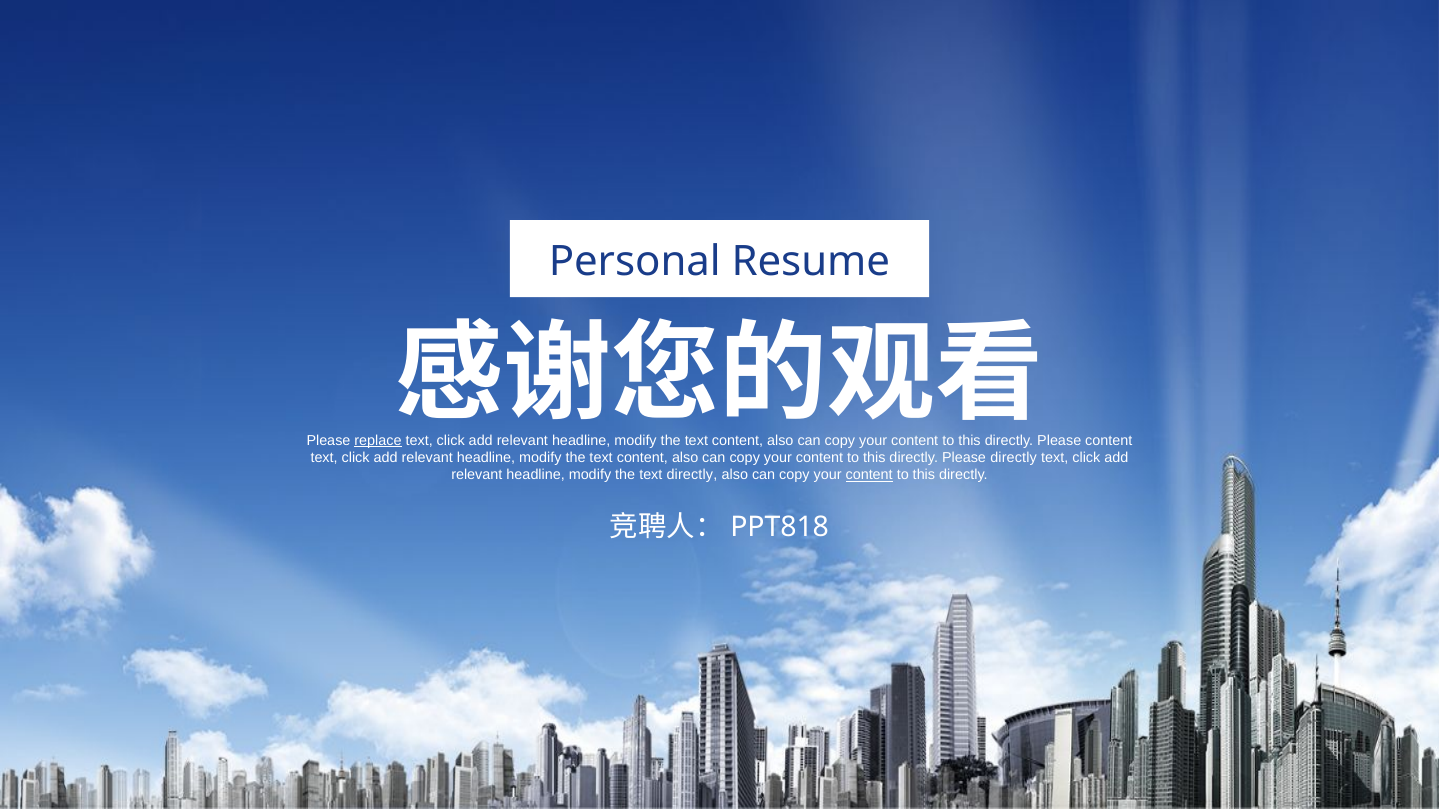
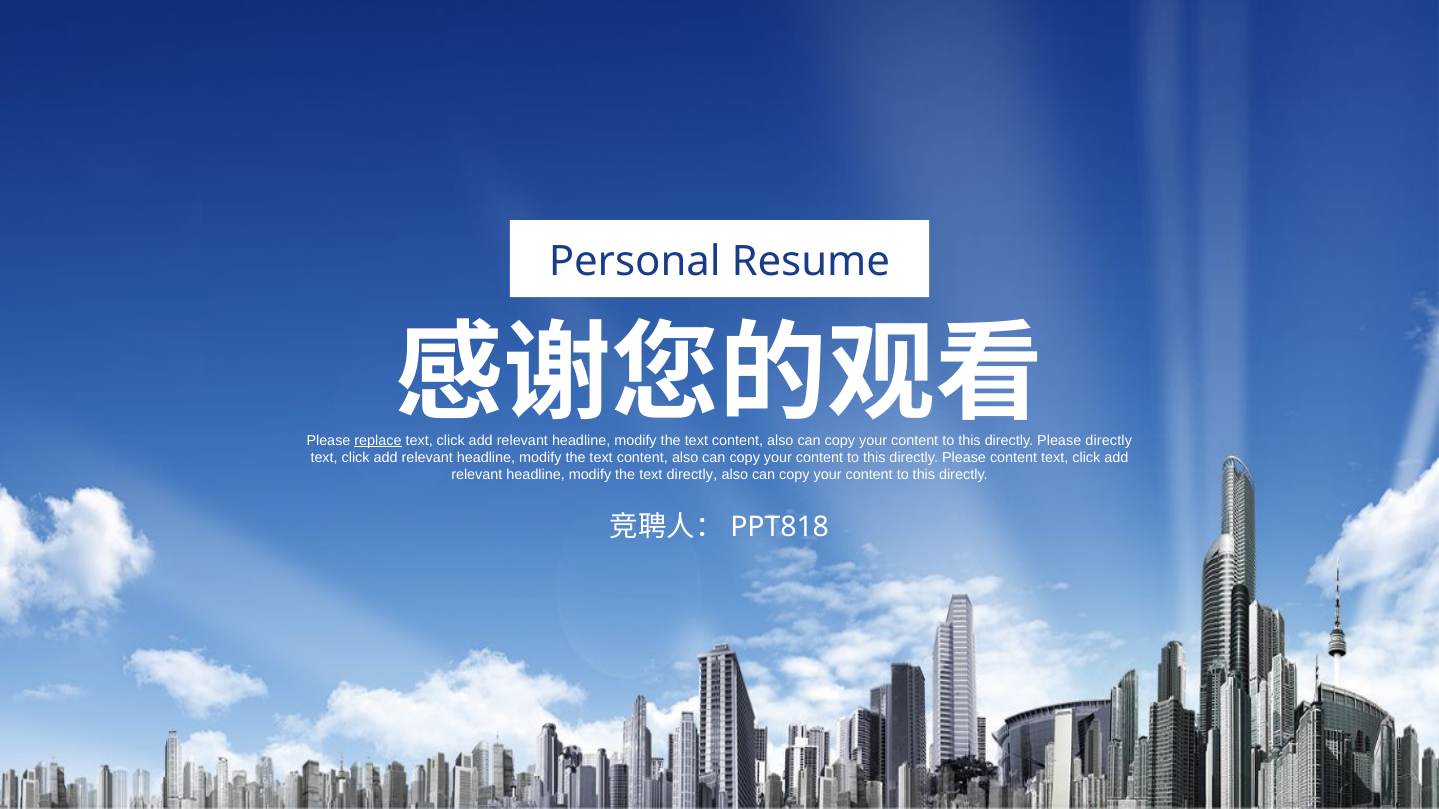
Please content: content -> directly
Please directly: directly -> content
content at (869, 475) underline: present -> none
